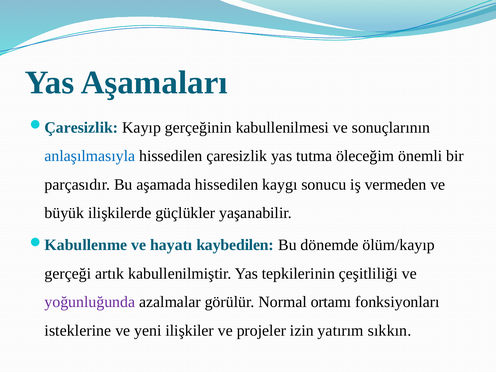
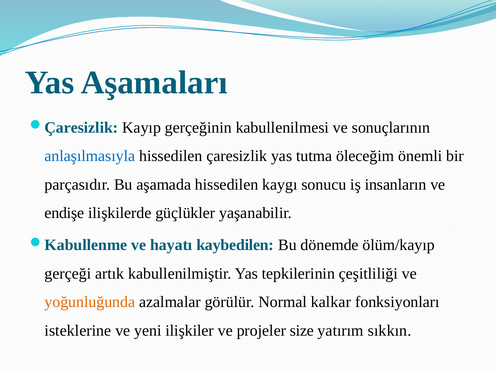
vermeden: vermeden -> insanların
büyük: büyük -> endişe
yoğunluğunda colour: purple -> orange
ortamı: ortamı -> kalkar
izin: izin -> size
